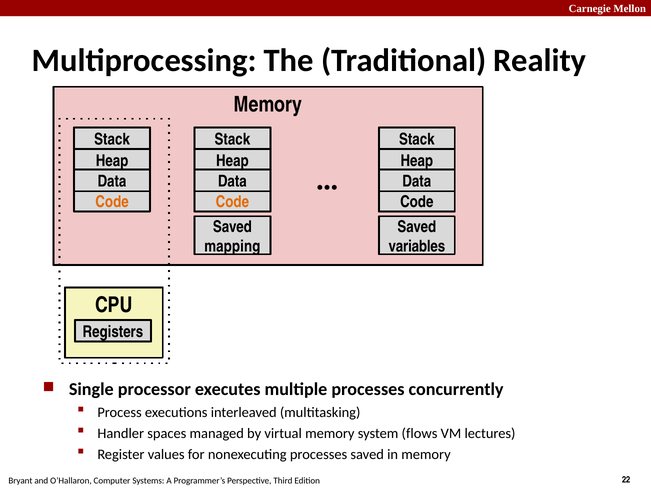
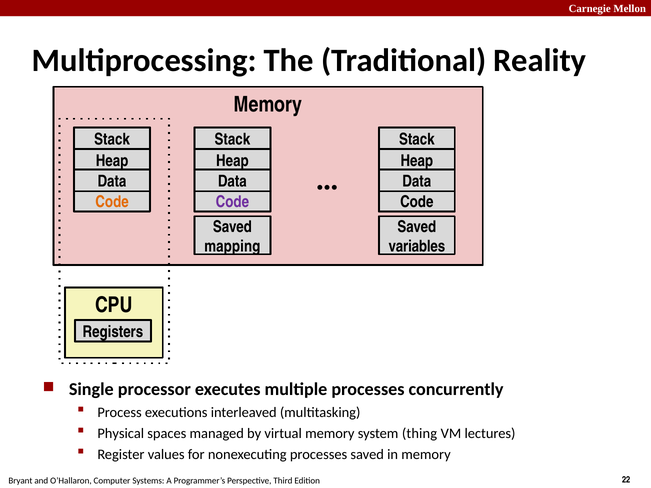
Code at (232, 202) colour: orange -> purple
Handler: Handler -> Physical
flows: flows -> thing
